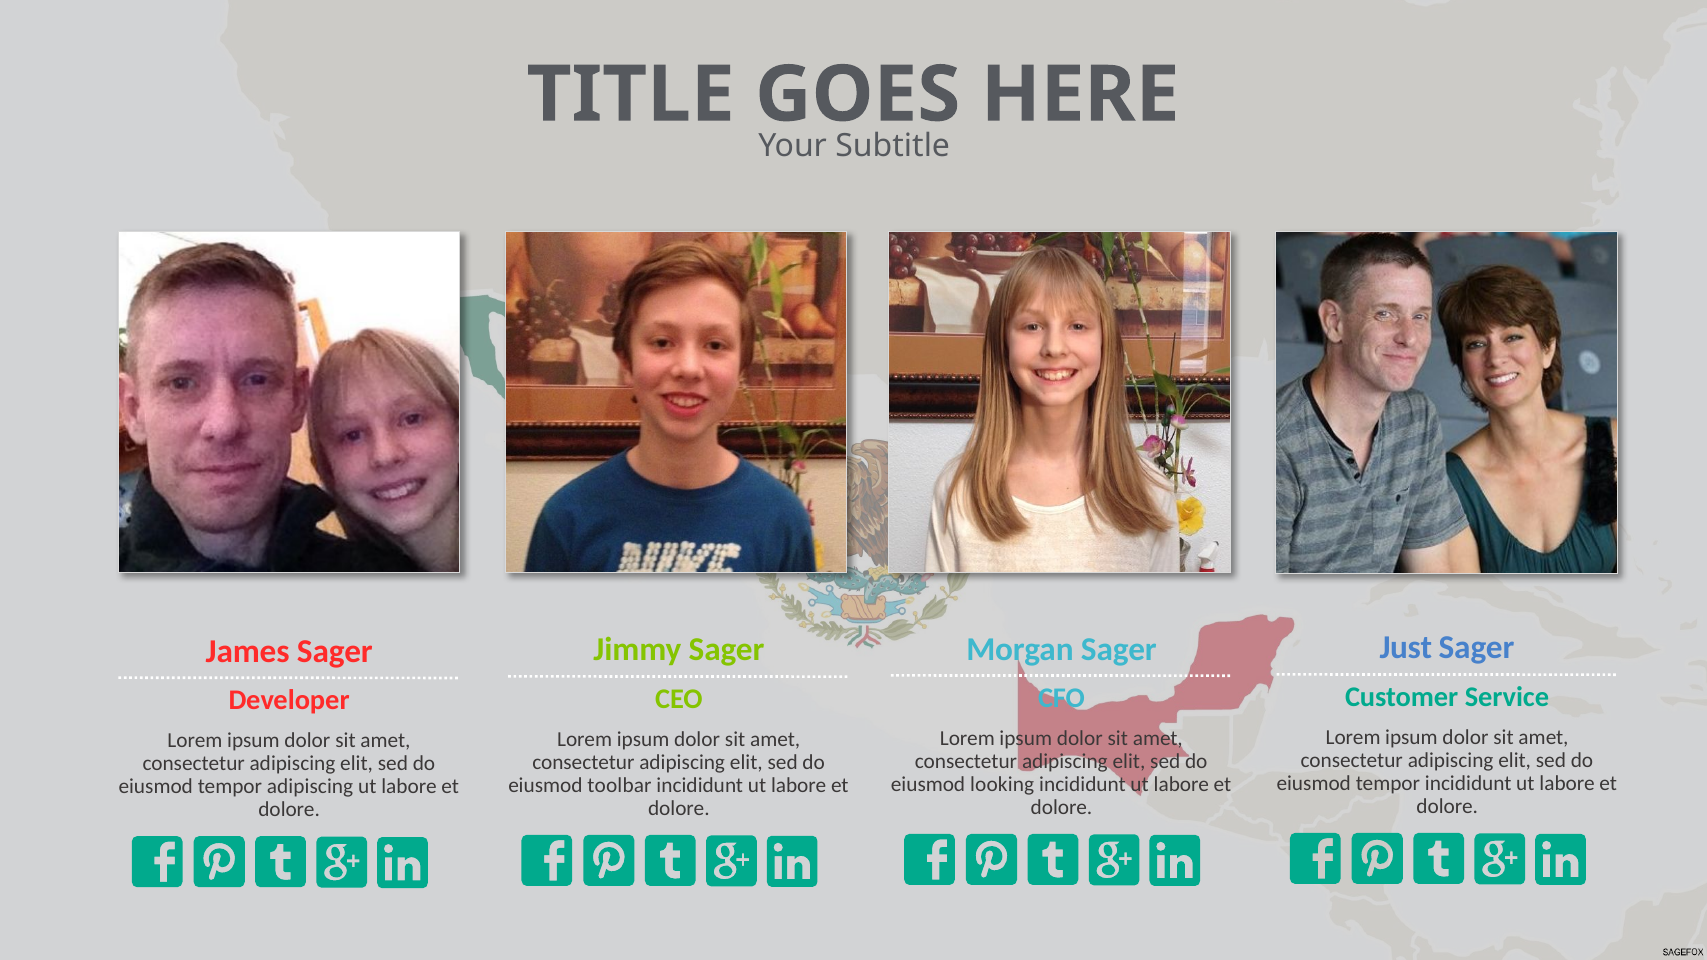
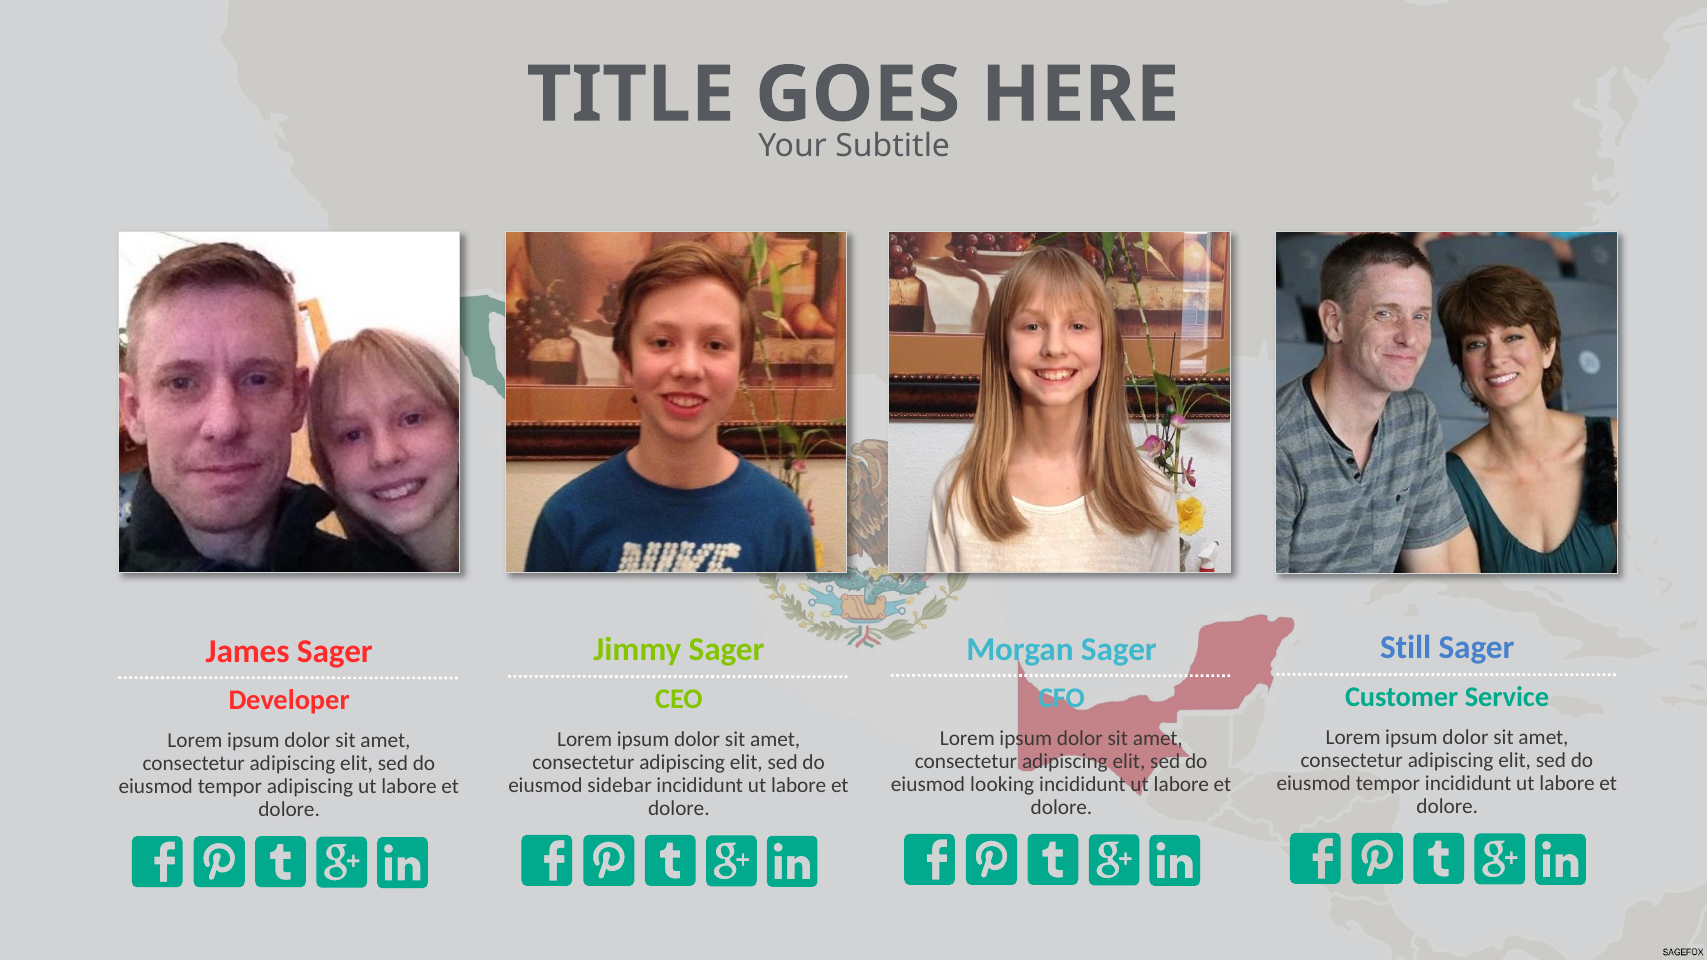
Just: Just -> Still
toolbar: toolbar -> sidebar
